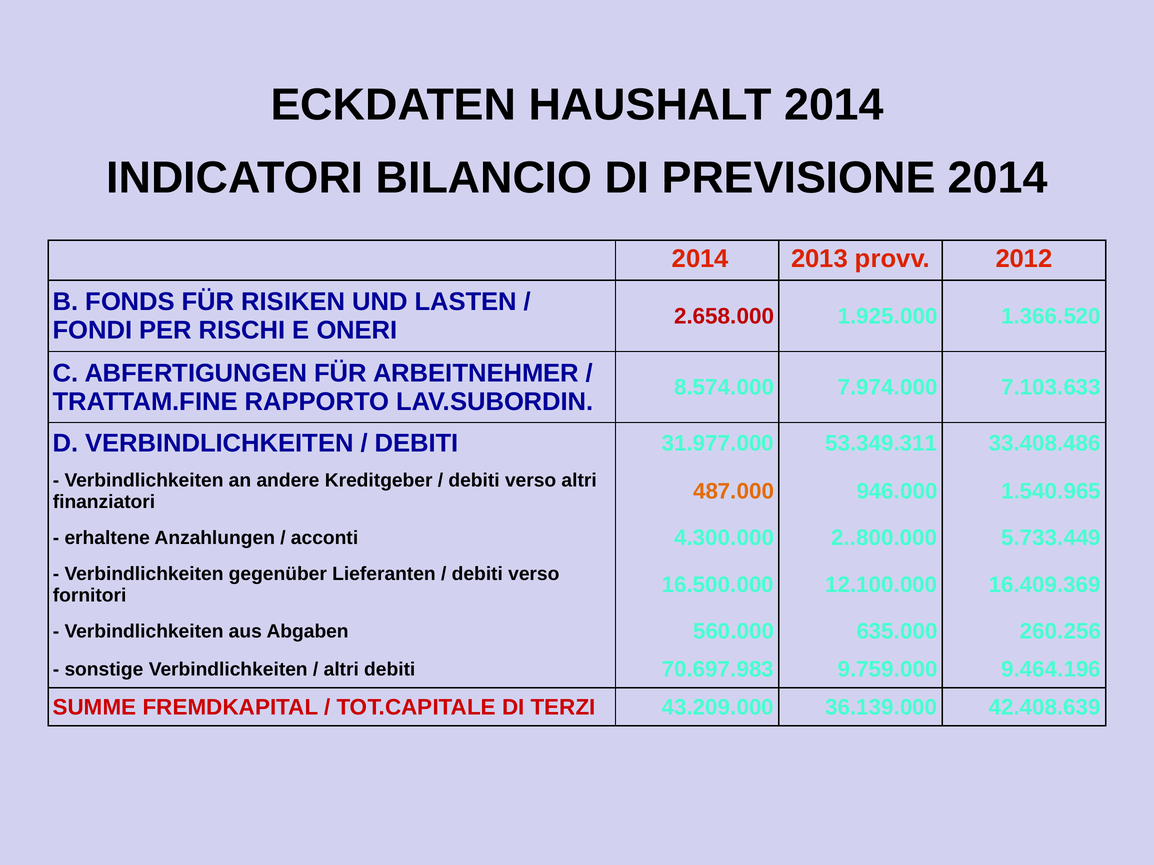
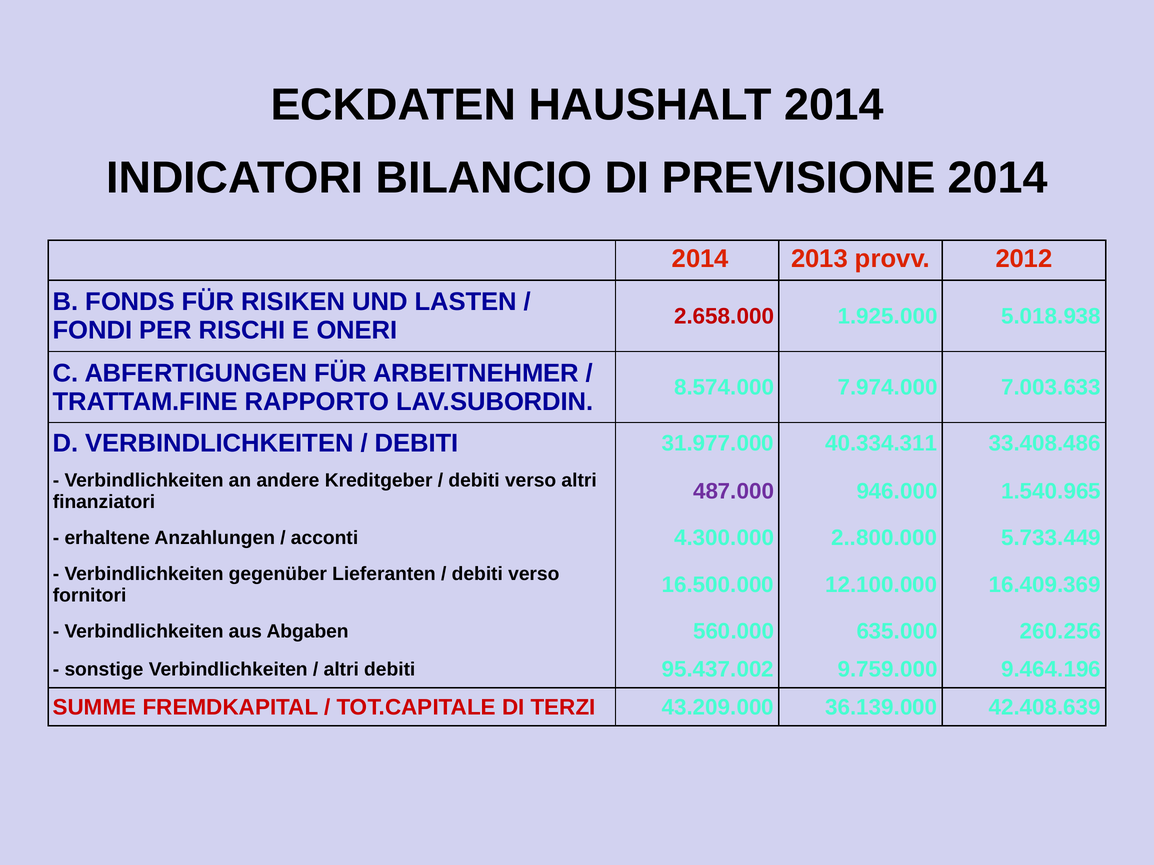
1.366.520: 1.366.520 -> 5.018.938
7.103.633: 7.103.633 -> 7.003.633
53.349.311: 53.349.311 -> 40.334.311
487.000 colour: orange -> purple
70.697.983: 70.697.983 -> 95.437.002
